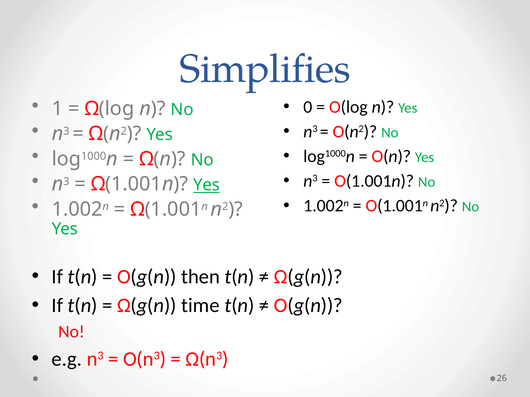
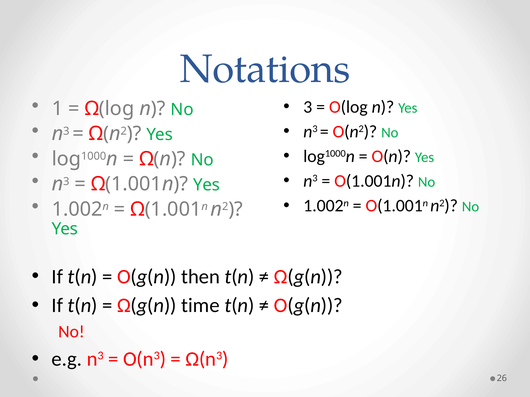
Simplifies: Simplifies -> Notations
0: 0 -> 3
Yes at (206, 185) underline: present -> none
